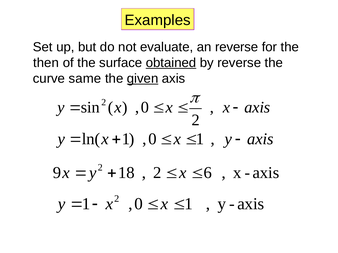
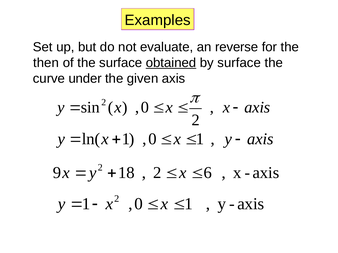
by reverse: reverse -> surface
same: same -> under
given underline: present -> none
